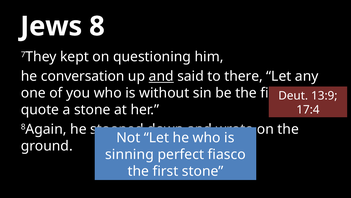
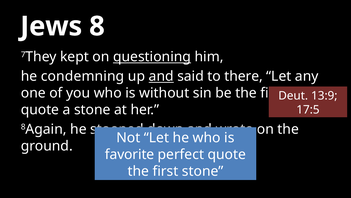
questioning underline: none -> present
conversation: conversation -> condemning
17:4: 17:4 -> 17:5
sinning: sinning -> favorite
perfect fiasco: fiasco -> quote
